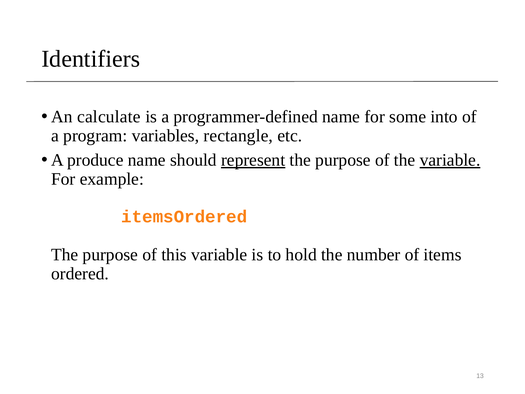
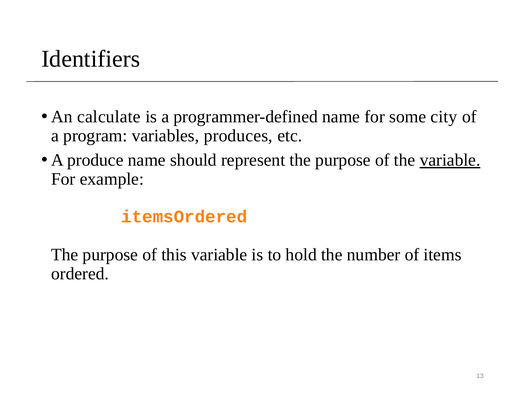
into: into -> city
rectangle: rectangle -> produces
represent underline: present -> none
